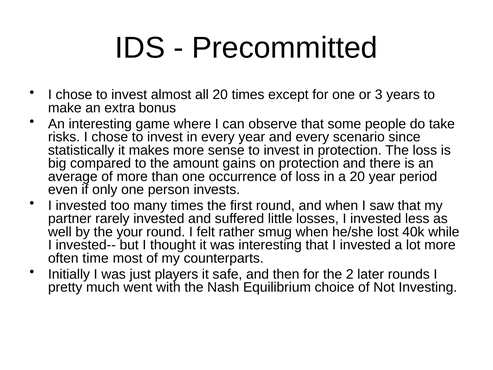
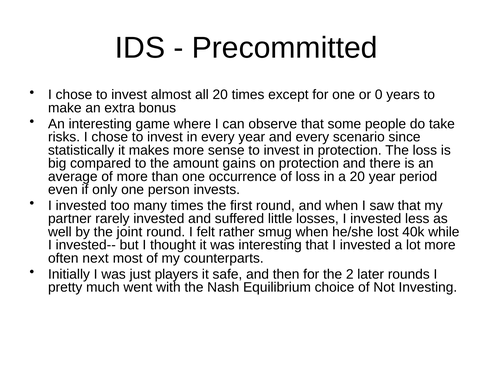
3: 3 -> 0
your: your -> joint
time: time -> next
